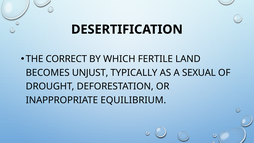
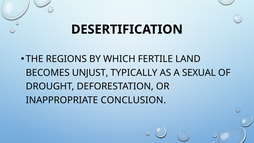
CORRECT: CORRECT -> REGIONS
EQUILIBRIUM: EQUILIBRIUM -> CONCLUSION
